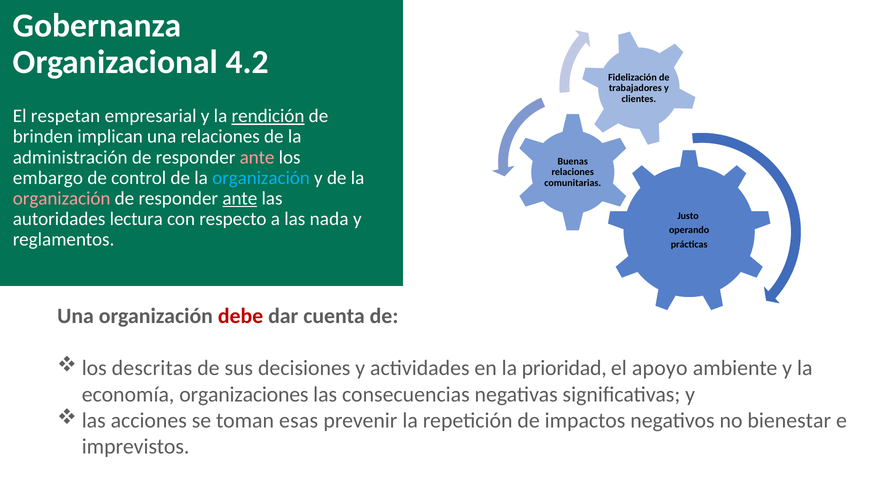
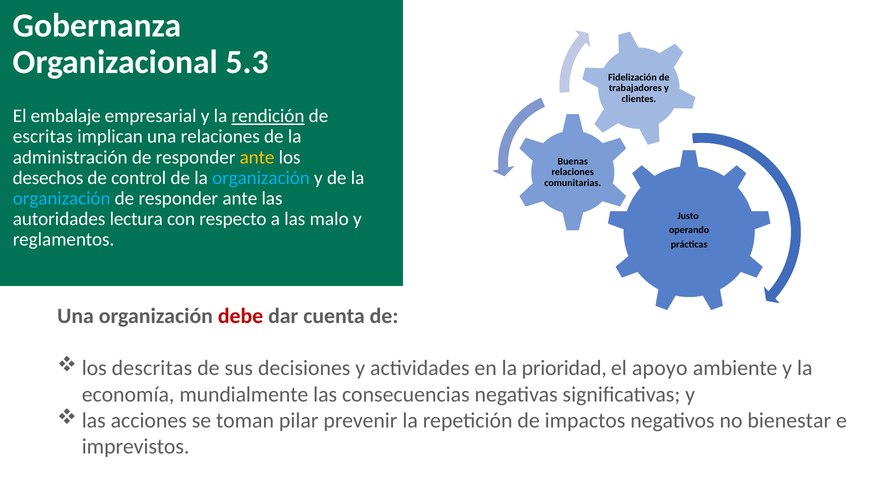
4.2: 4.2 -> 5.3
respetan: respetan -> embalaje
brinden: brinden -> escritas
ante at (257, 157) colour: pink -> yellow
embargo: embargo -> desechos
organización at (62, 198) colour: pink -> light blue
ante at (240, 198) underline: present -> none
nada: nada -> malo
organizaciones: organizaciones -> mundialmente
esas: esas -> pilar
